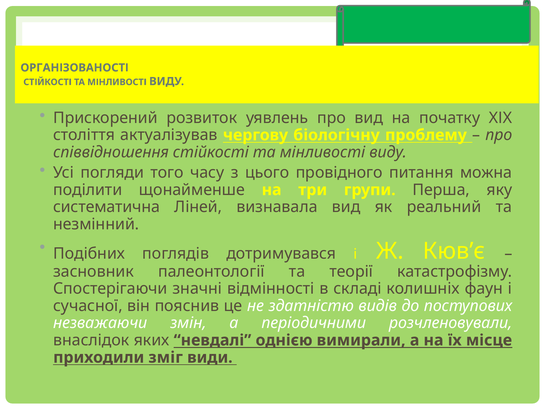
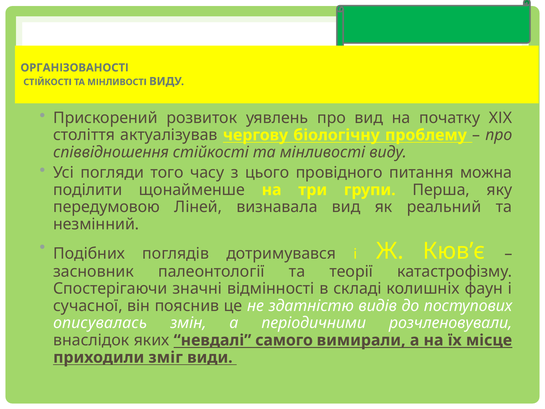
систематична: систематична -> передумовою
незважаючи: незважаючи -> описувалась
однією: однією -> самого
